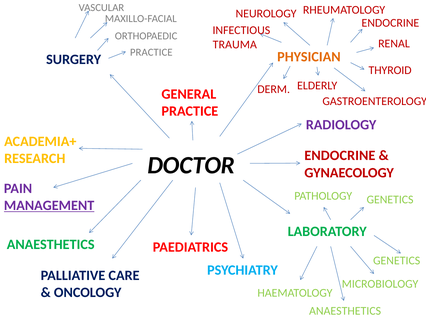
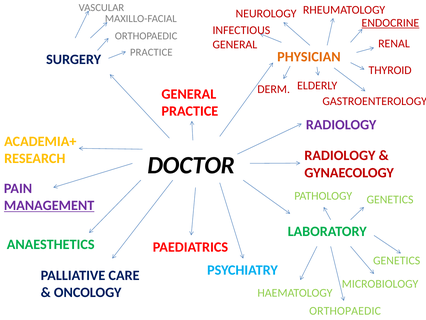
ENDOCRINE at (390, 23) underline: none -> present
TRAUMA at (235, 44): TRAUMA -> GENERAL
DOCTOR ENDOCRINE: ENDOCRINE -> RADIOLOGY
ANAESTHETICS at (345, 310): ANAESTHETICS -> ORTHOPAEDIC
